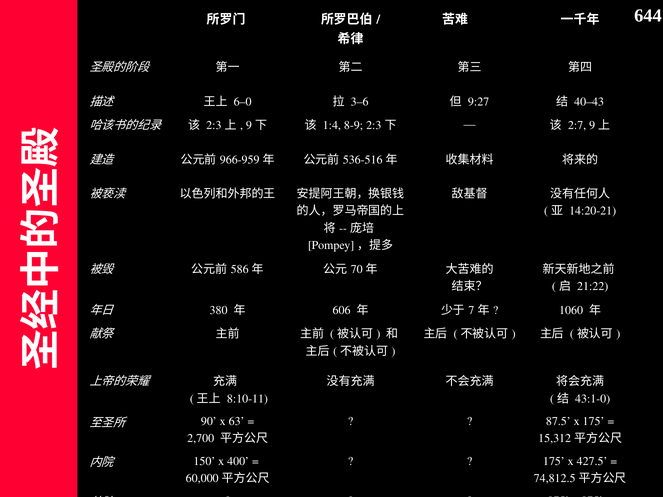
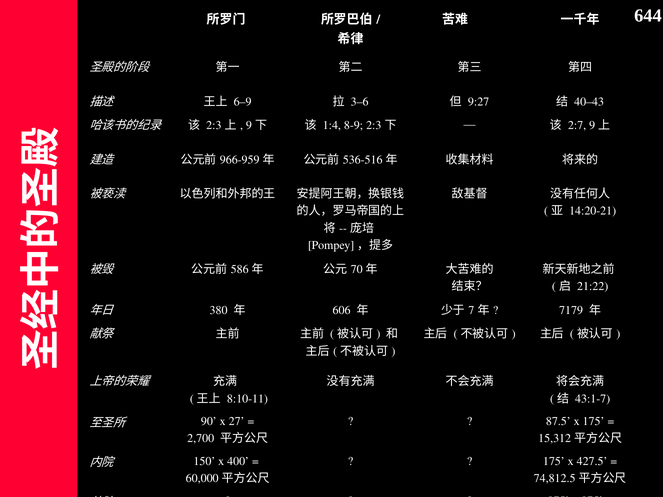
6–0: 6–0 -> 6–9
1060: 1060 -> 7179
43:1-0: 43:1-0 -> 43:1-7
63: 63 -> 27
